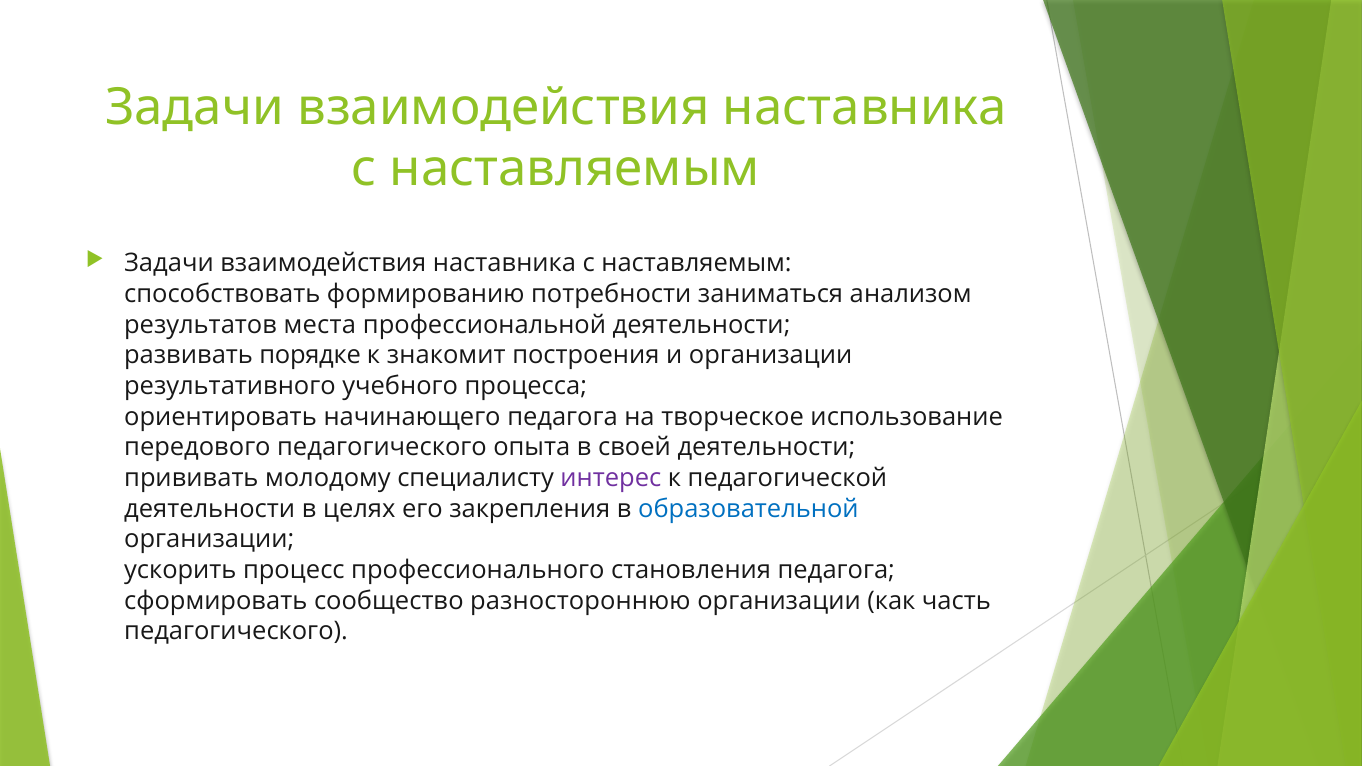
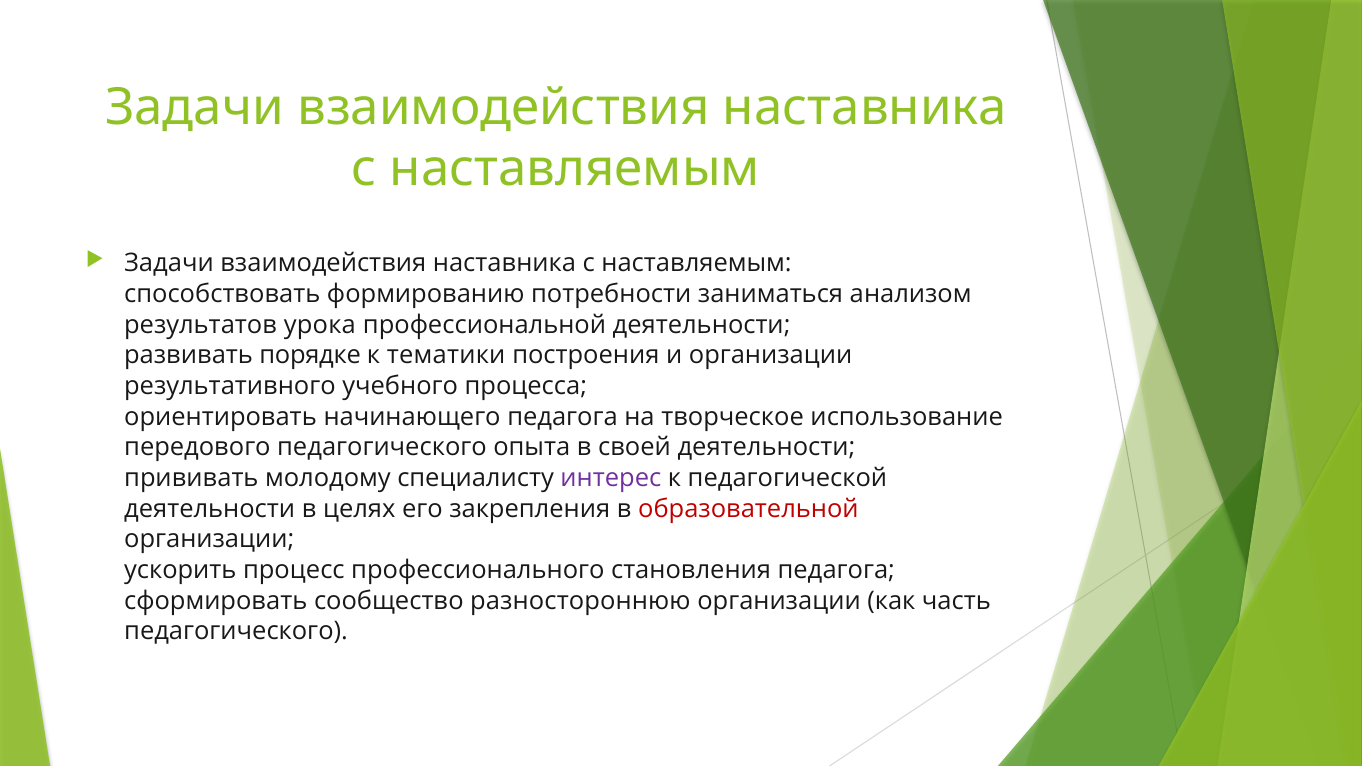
места: места -> урока
знакомит: знакомит -> тематики
образовательной colour: blue -> red
